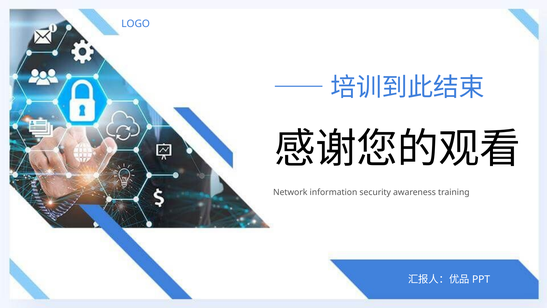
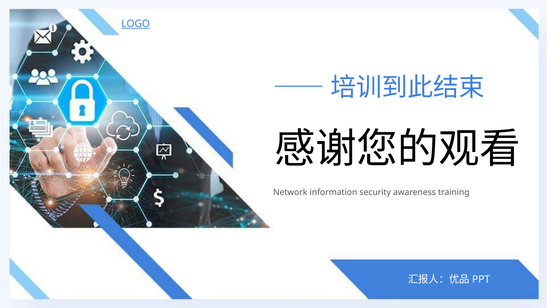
LOGO underline: none -> present
